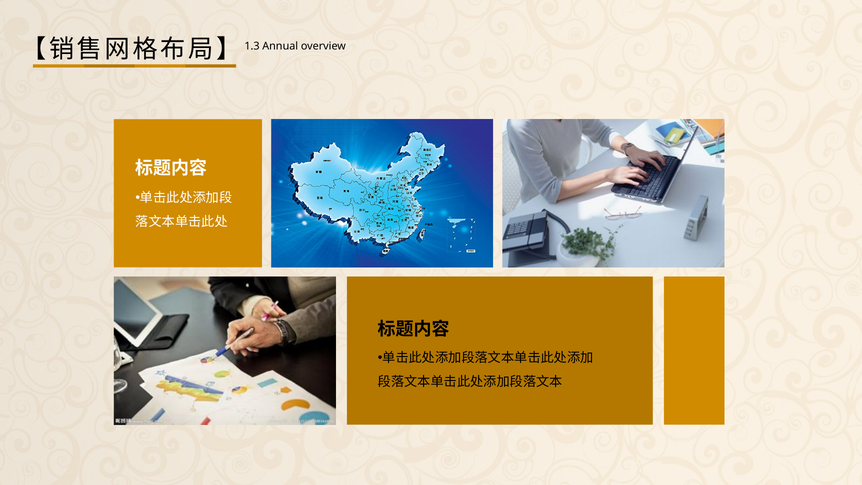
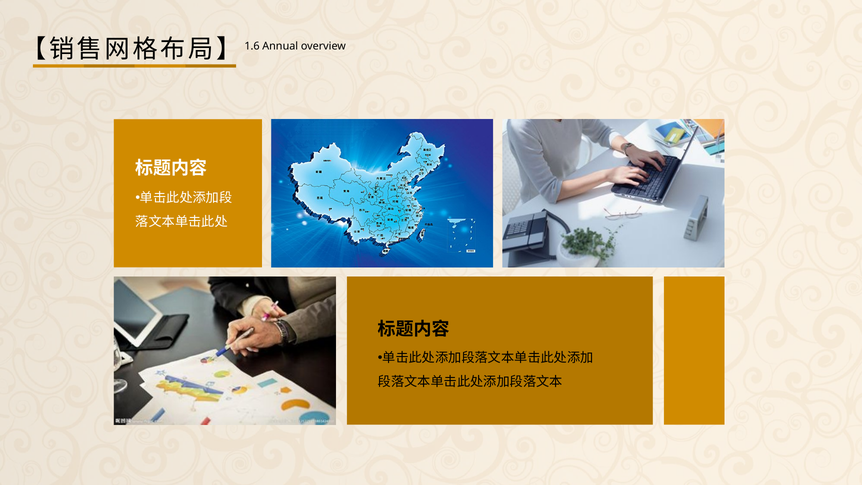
1.3: 1.3 -> 1.6
